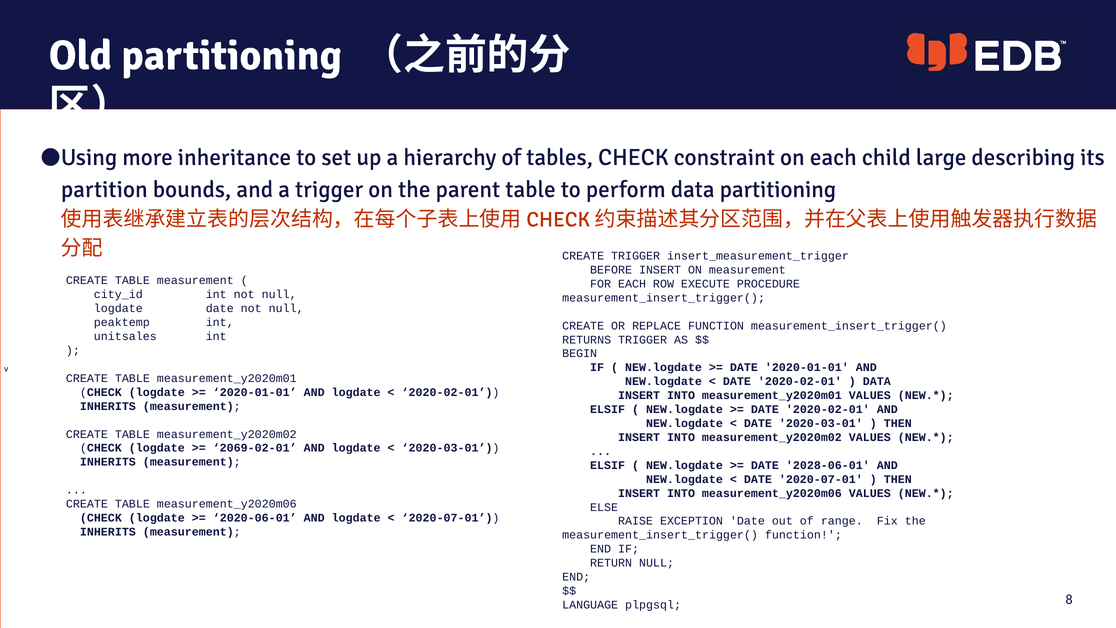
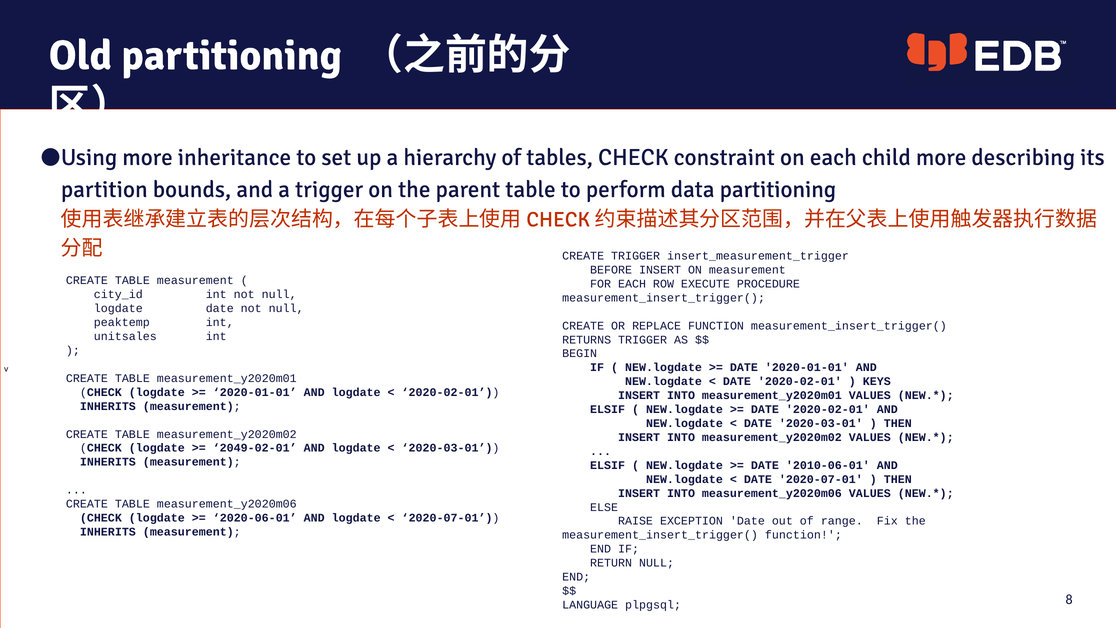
child large: large -> more
DATA at (877, 381): DATA -> KEYS
2069-02-01: 2069-02-01 -> 2049-02-01
2028-06-01: 2028-06-01 -> 2010-06-01
